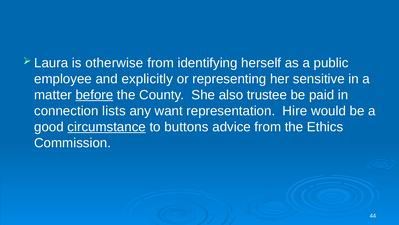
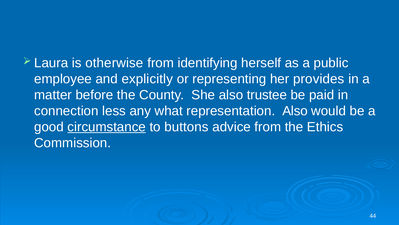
sensitive: sensitive -> provides
before underline: present -> none
lists: lists -> less
want: want -> what
representation Hire: Hire -> Also
